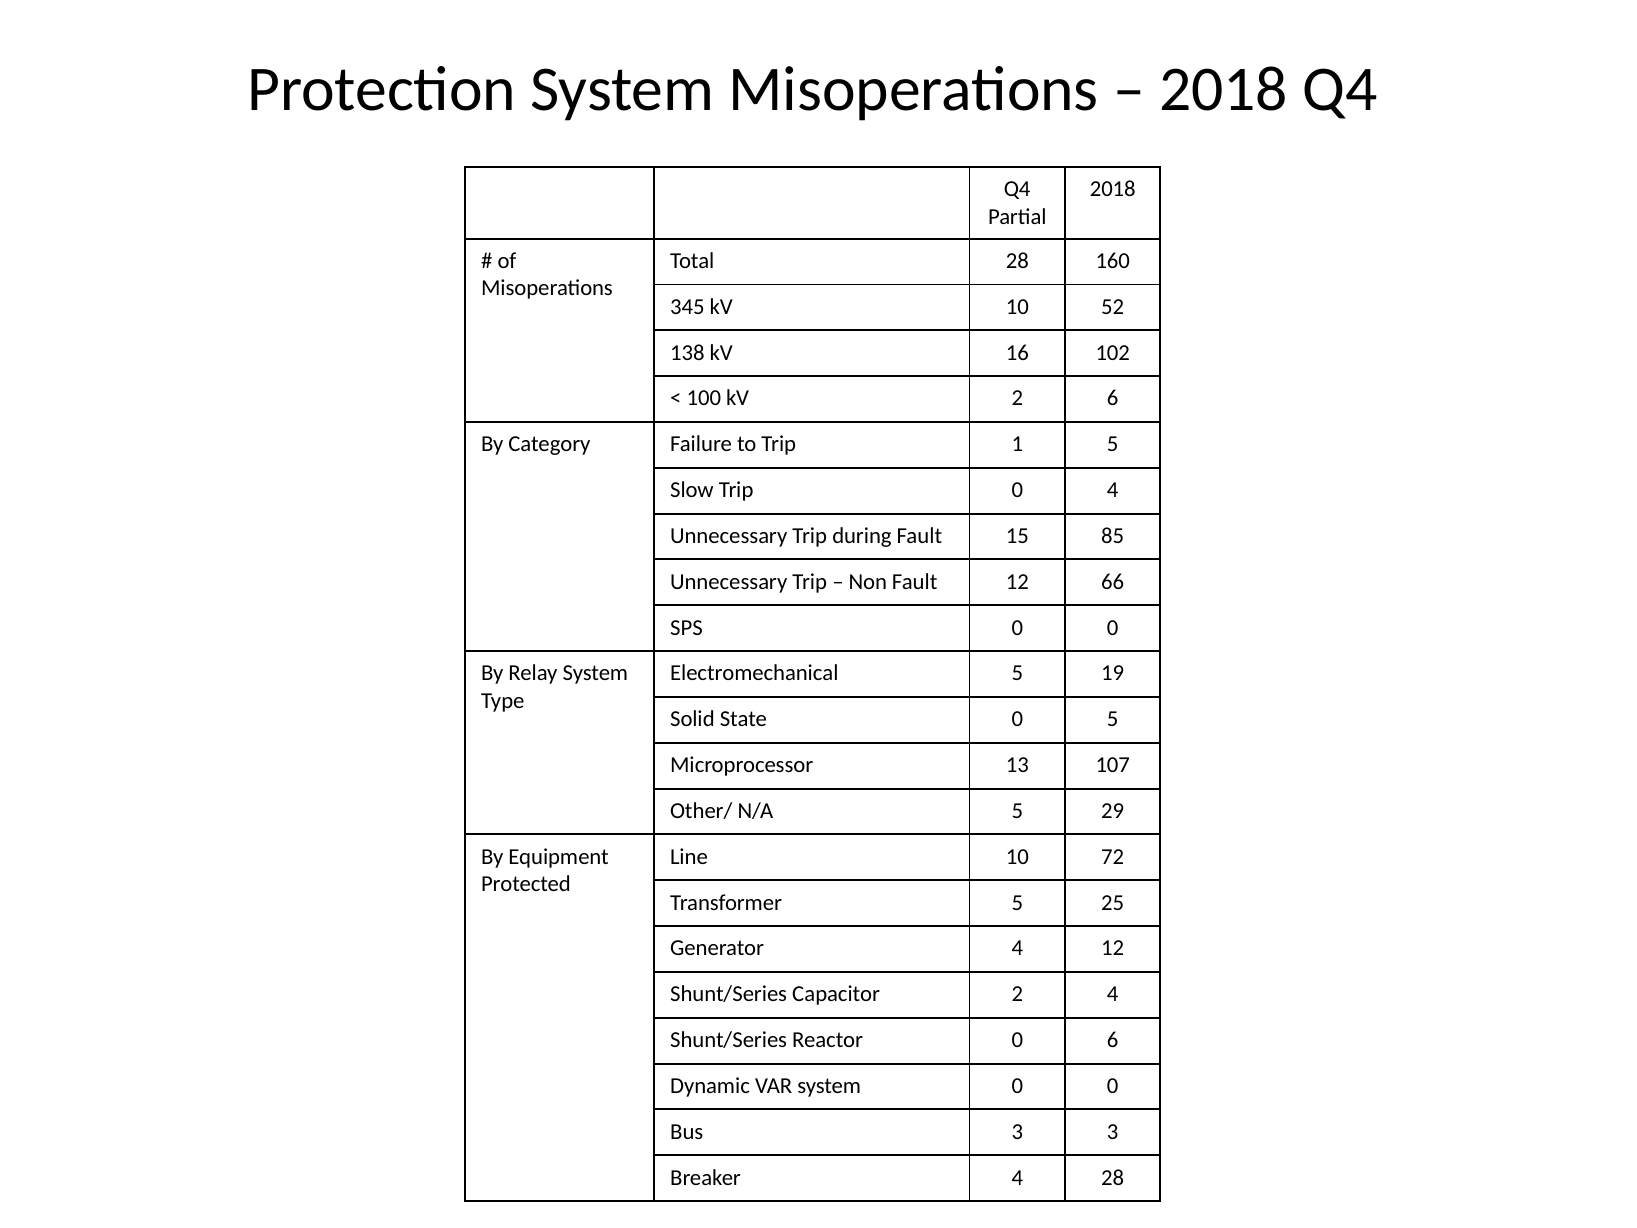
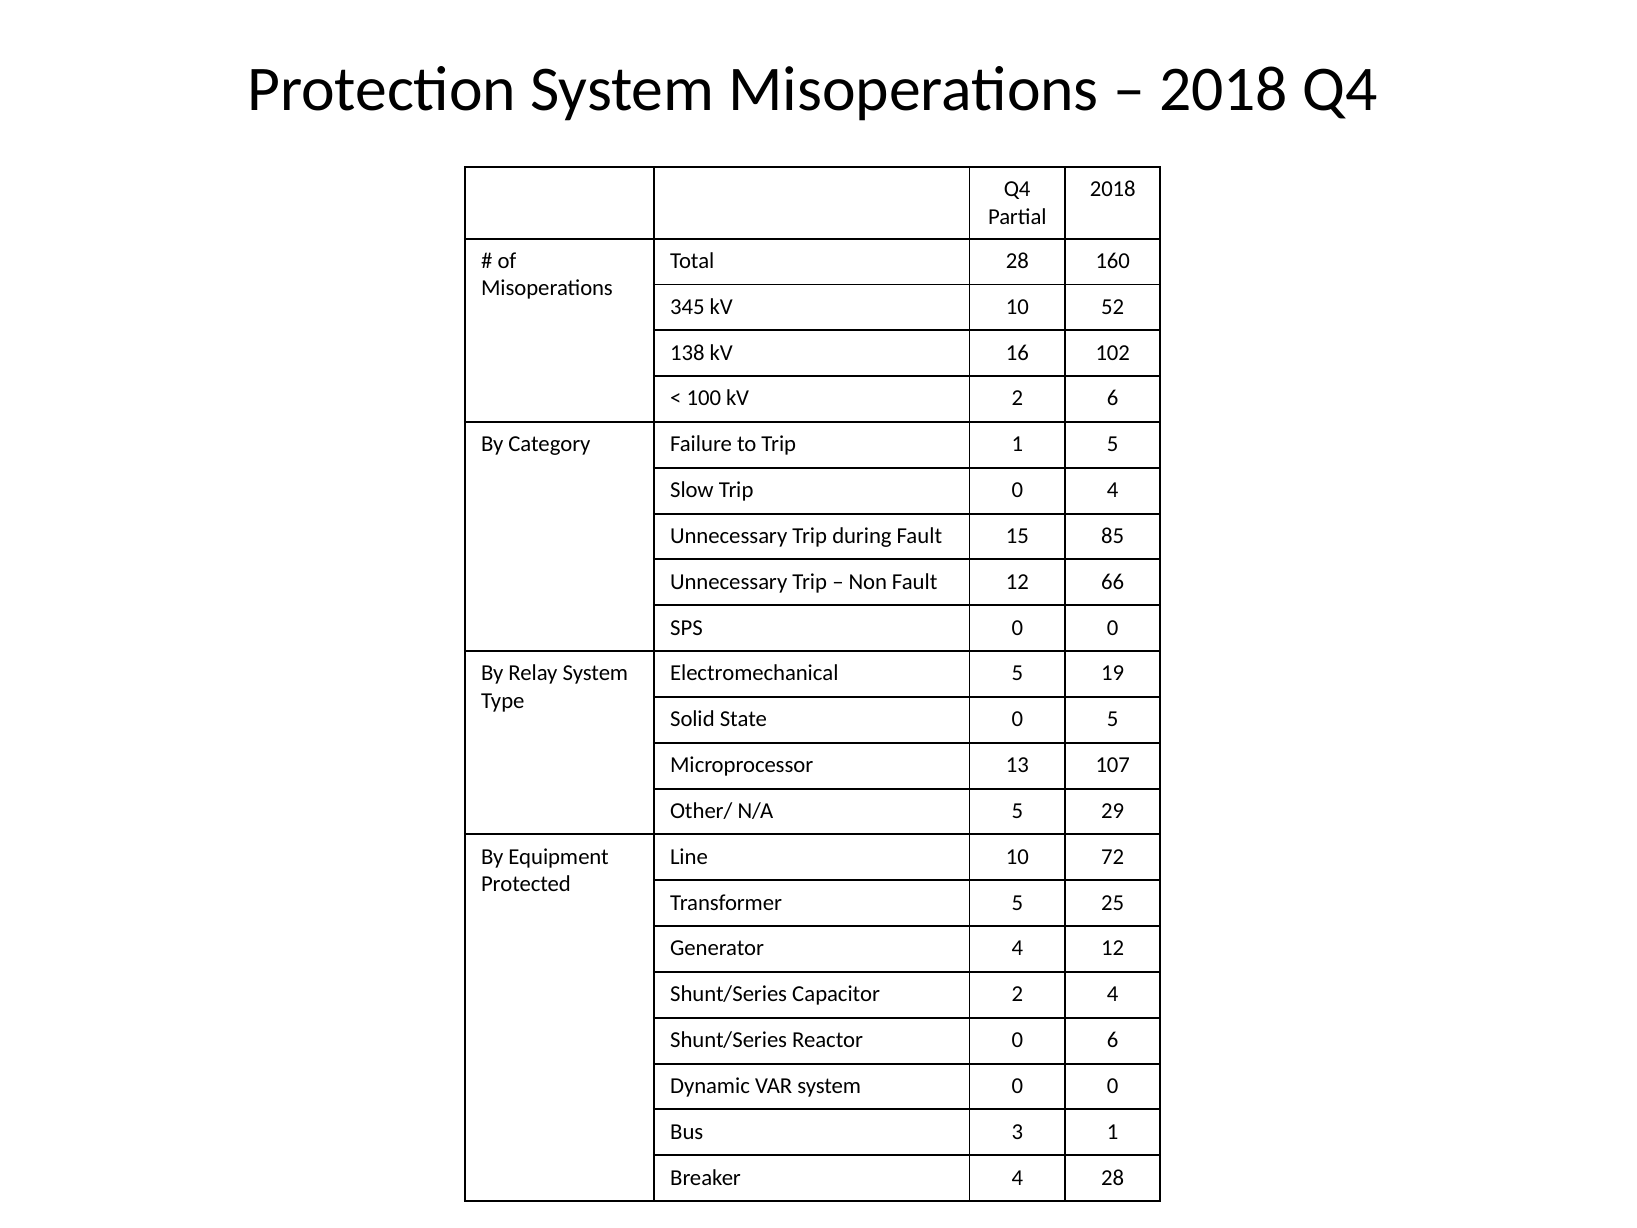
3 3: 3 -> 1
